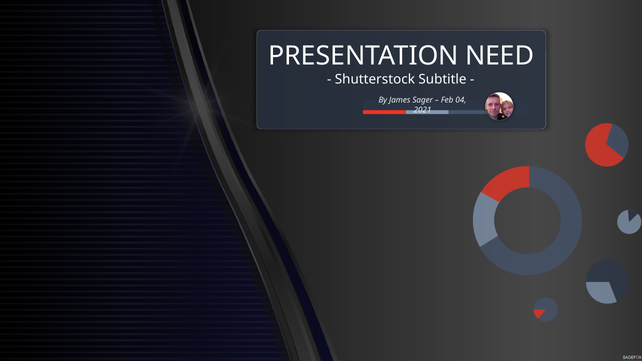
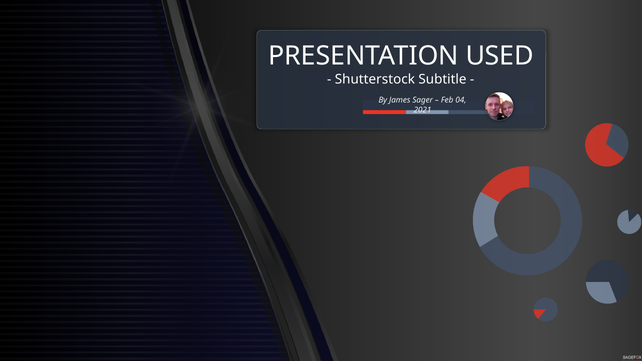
NEED: NEED -> USED
